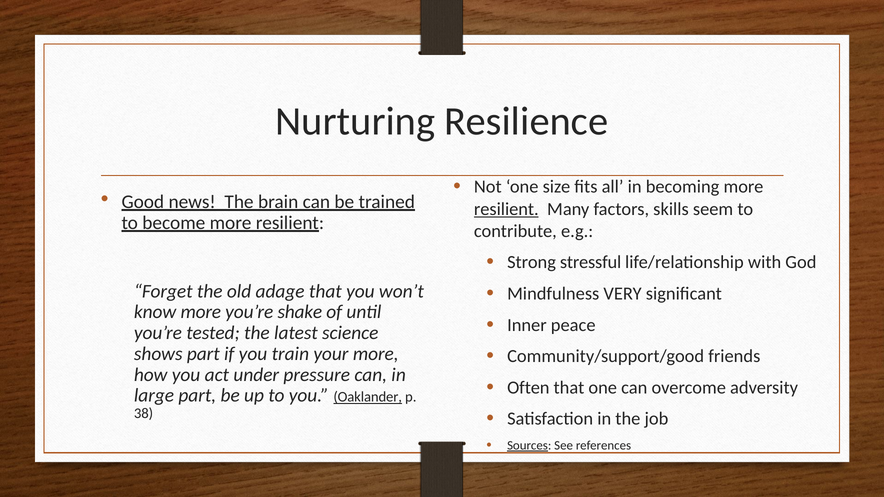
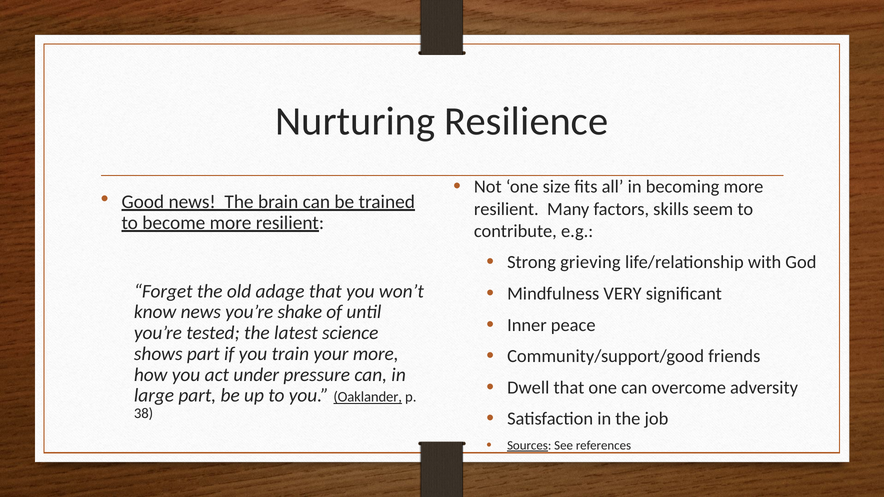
resilient at (506, 209) underline: present -> none
stressful: stressful -> grieving
know more: more -> news
Often: Often -> Dwell
